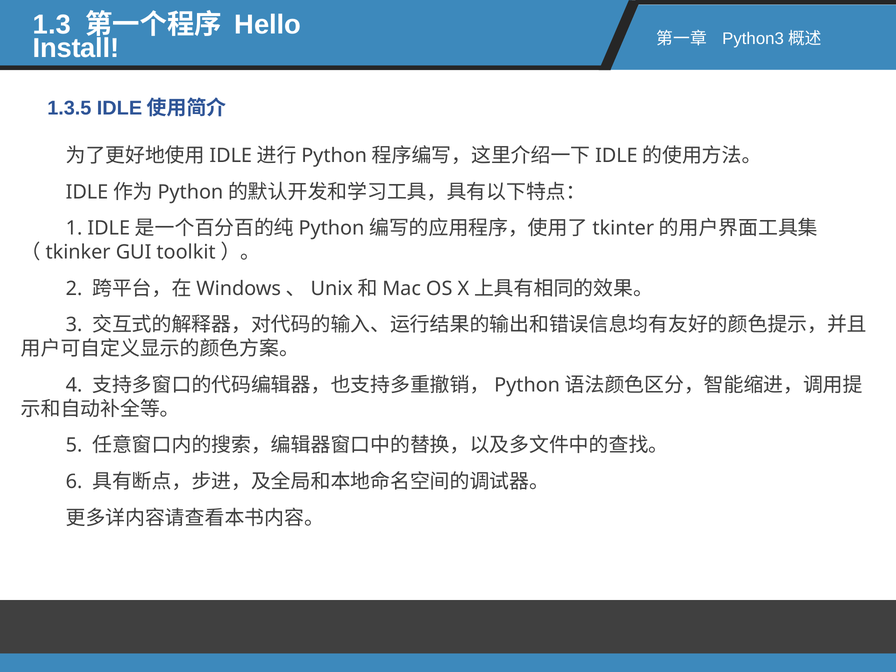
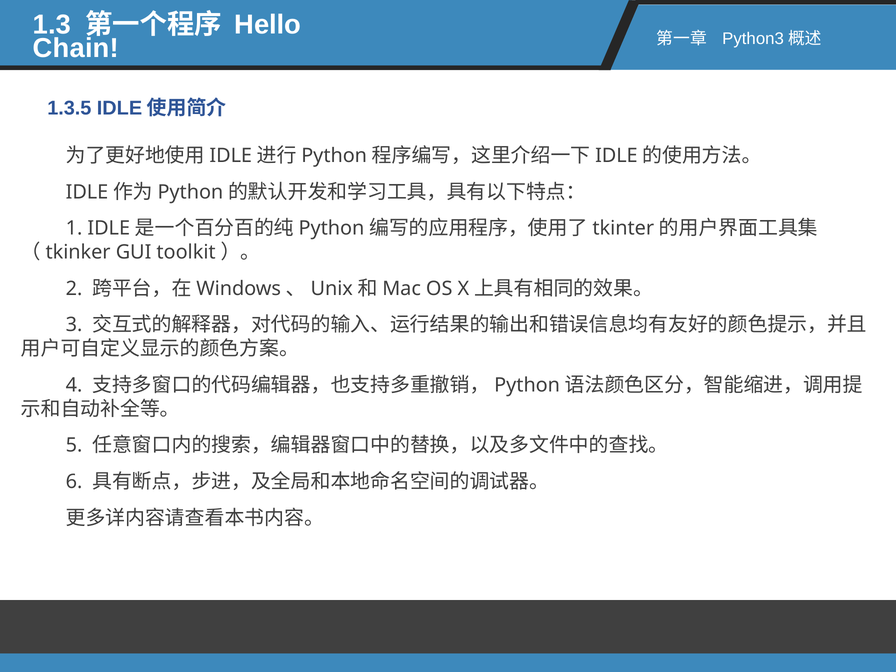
Install: Install -> Chain
